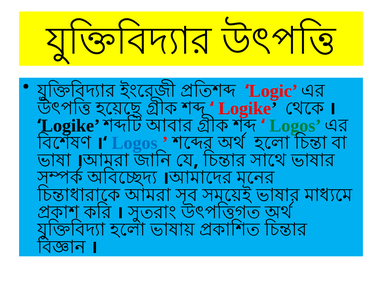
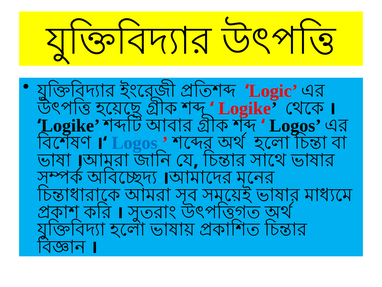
Logos at (295, 125) colour: green -> black
